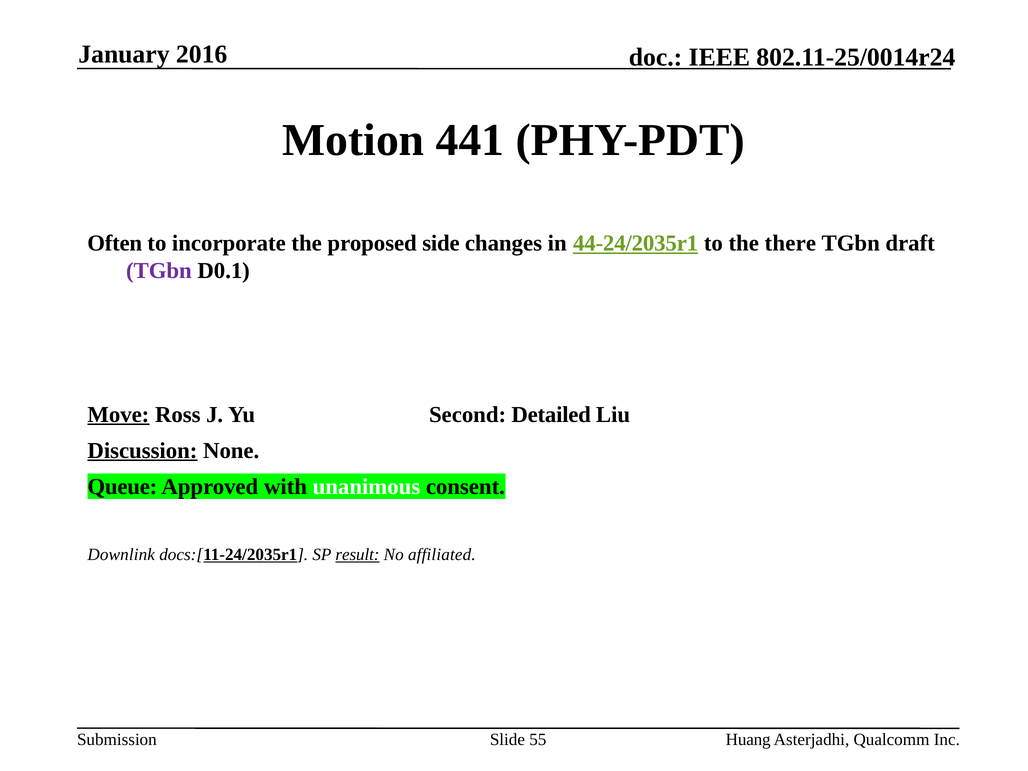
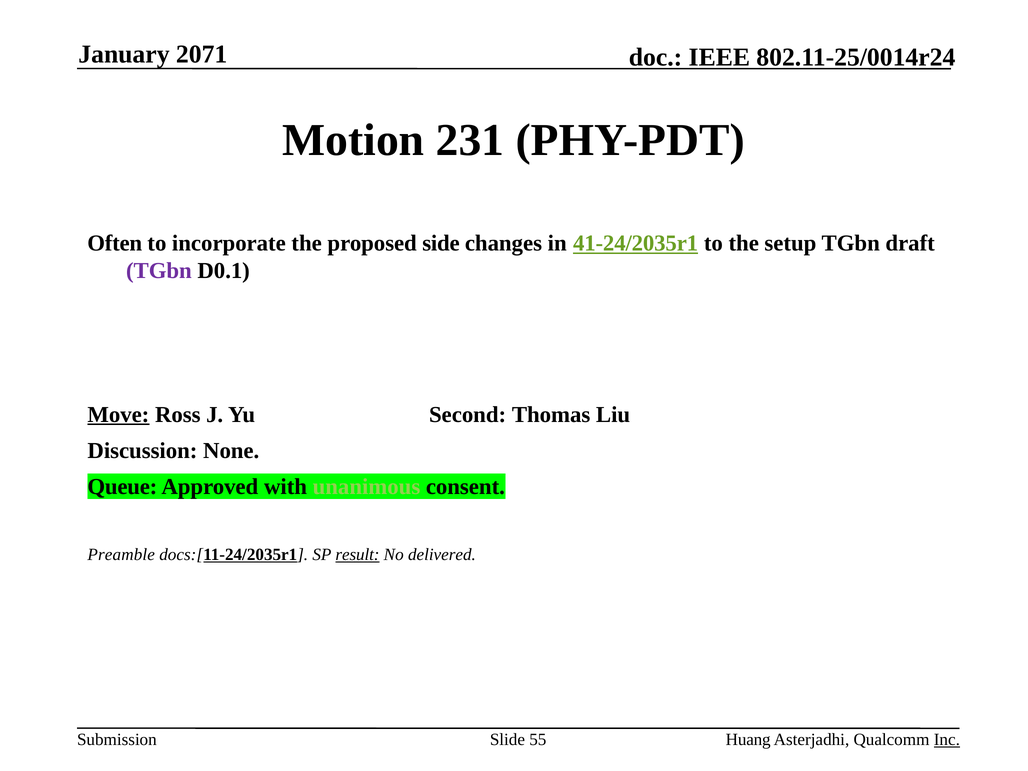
2016: 2016 -> 2071
441: 441 -> 231
44-24/2035r1: 44-24/2035r1 -> 41-24/2035r1
there: there -> setup
Detailed: Detailed -> Thomas
Discussion underline: present -> none
unanimous colour: white -> light green
Downlink: Downlink -> Preamble
affiliated: affiliated -> delivered
Inc underline: none -> present
